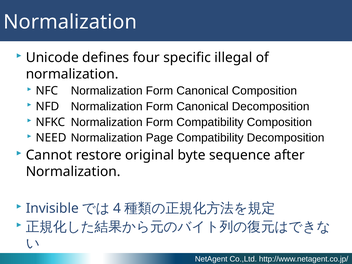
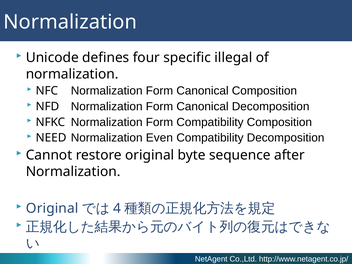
Page: Page -> Even
Invisible at (52, 208): Invisible -> Original
